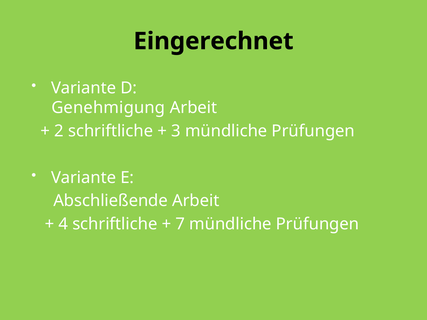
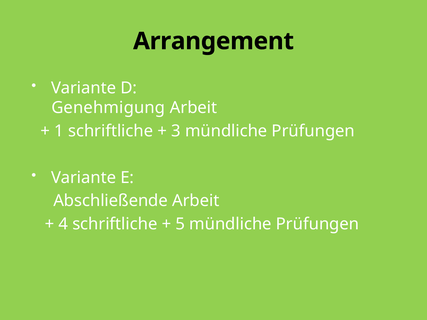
Eingerechnet: Eingerechnet -> Arrangement
2: 2 -> 1
7: 7 -> 5
